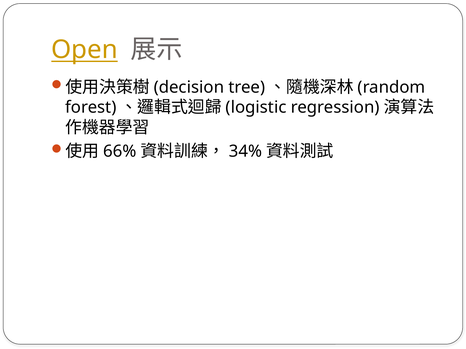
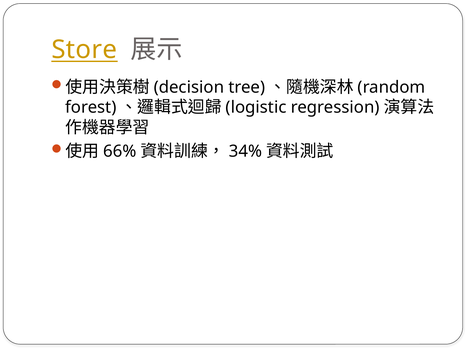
Open: Open -> Store
